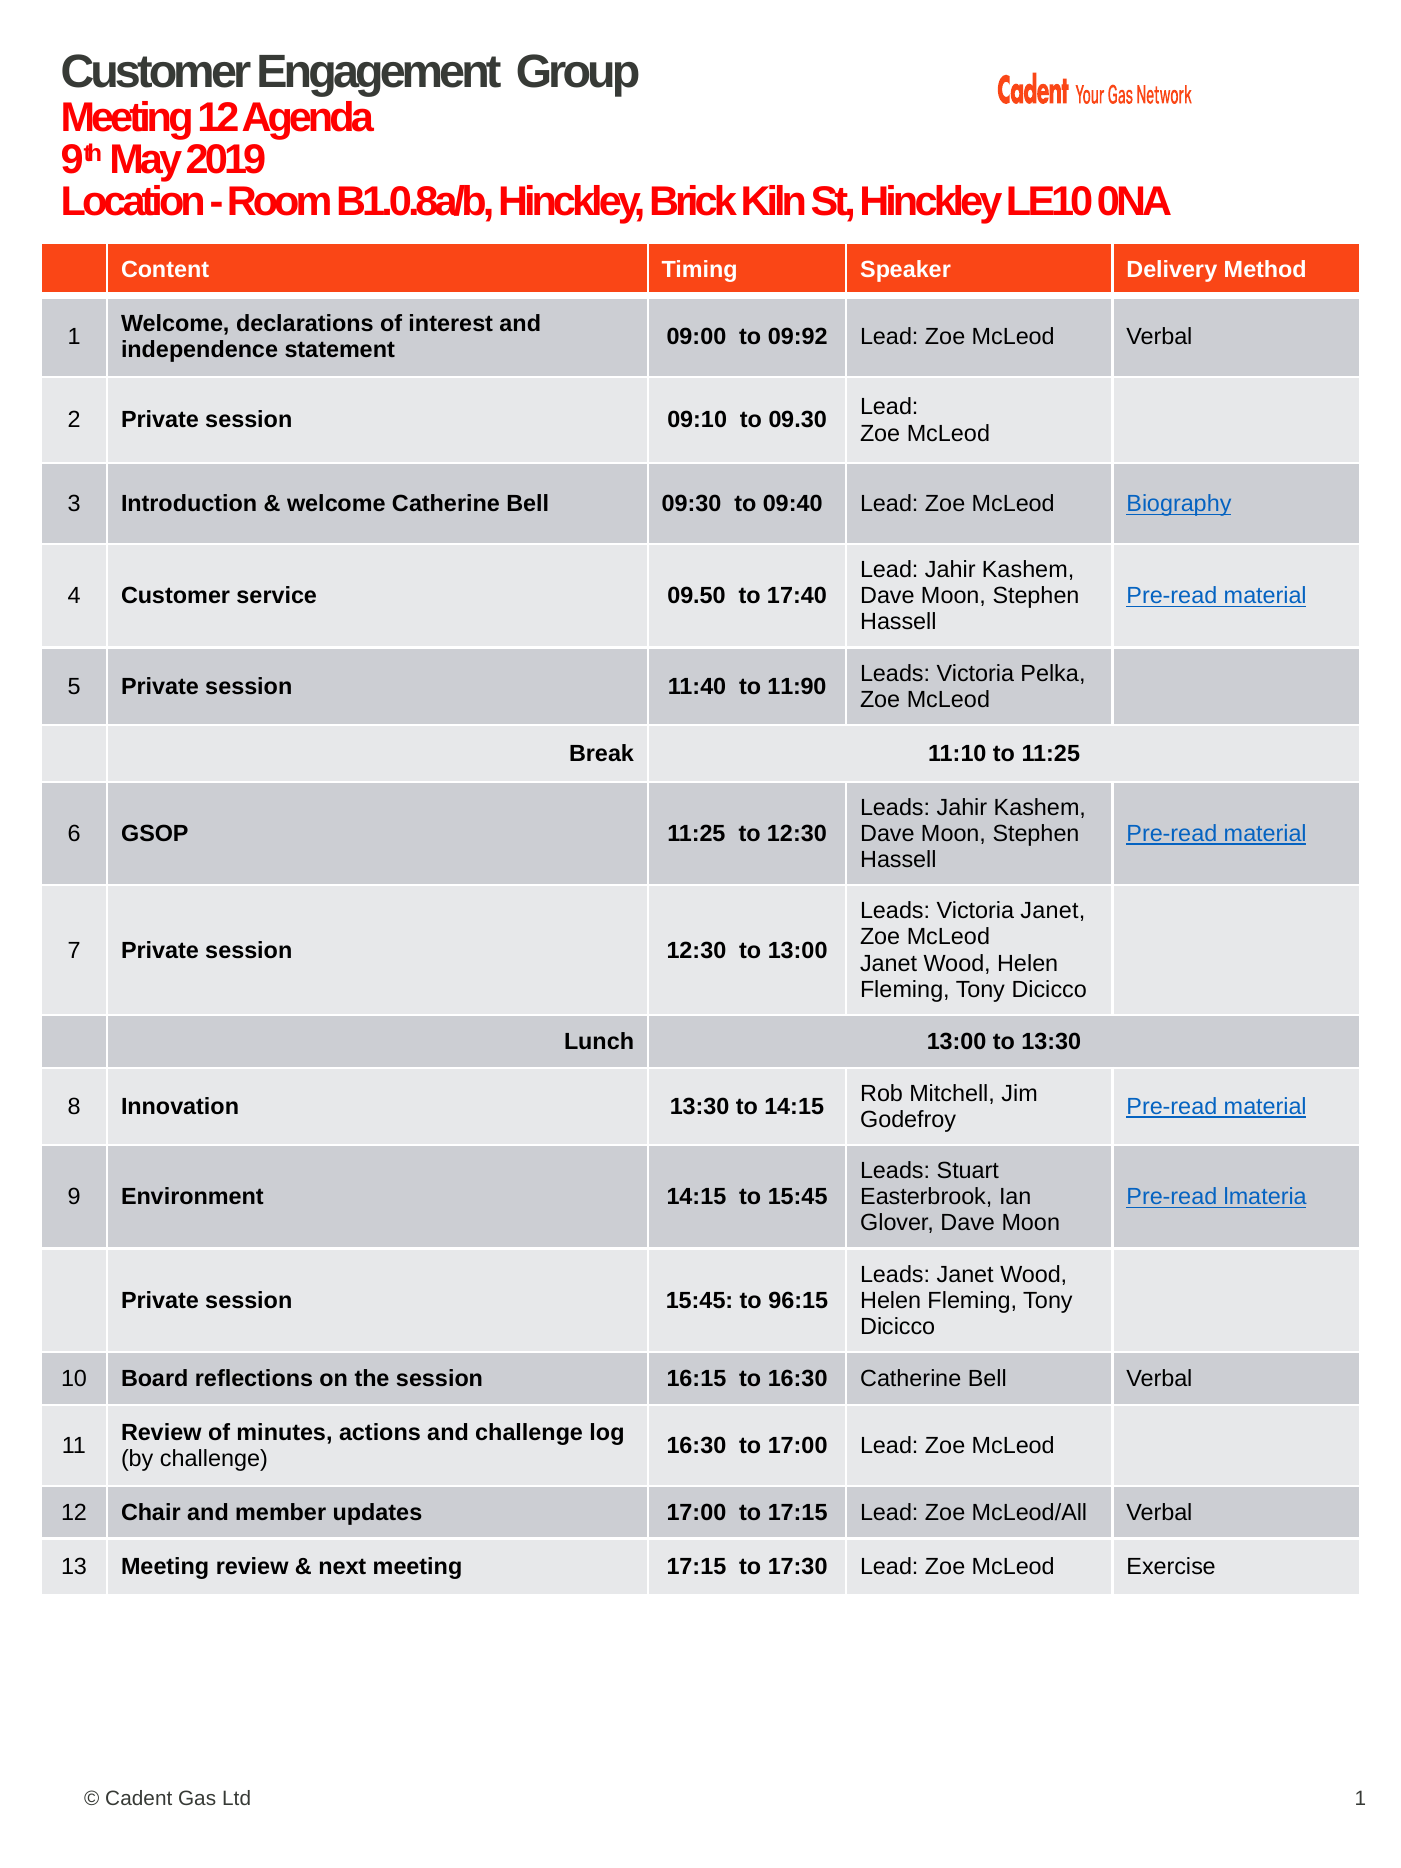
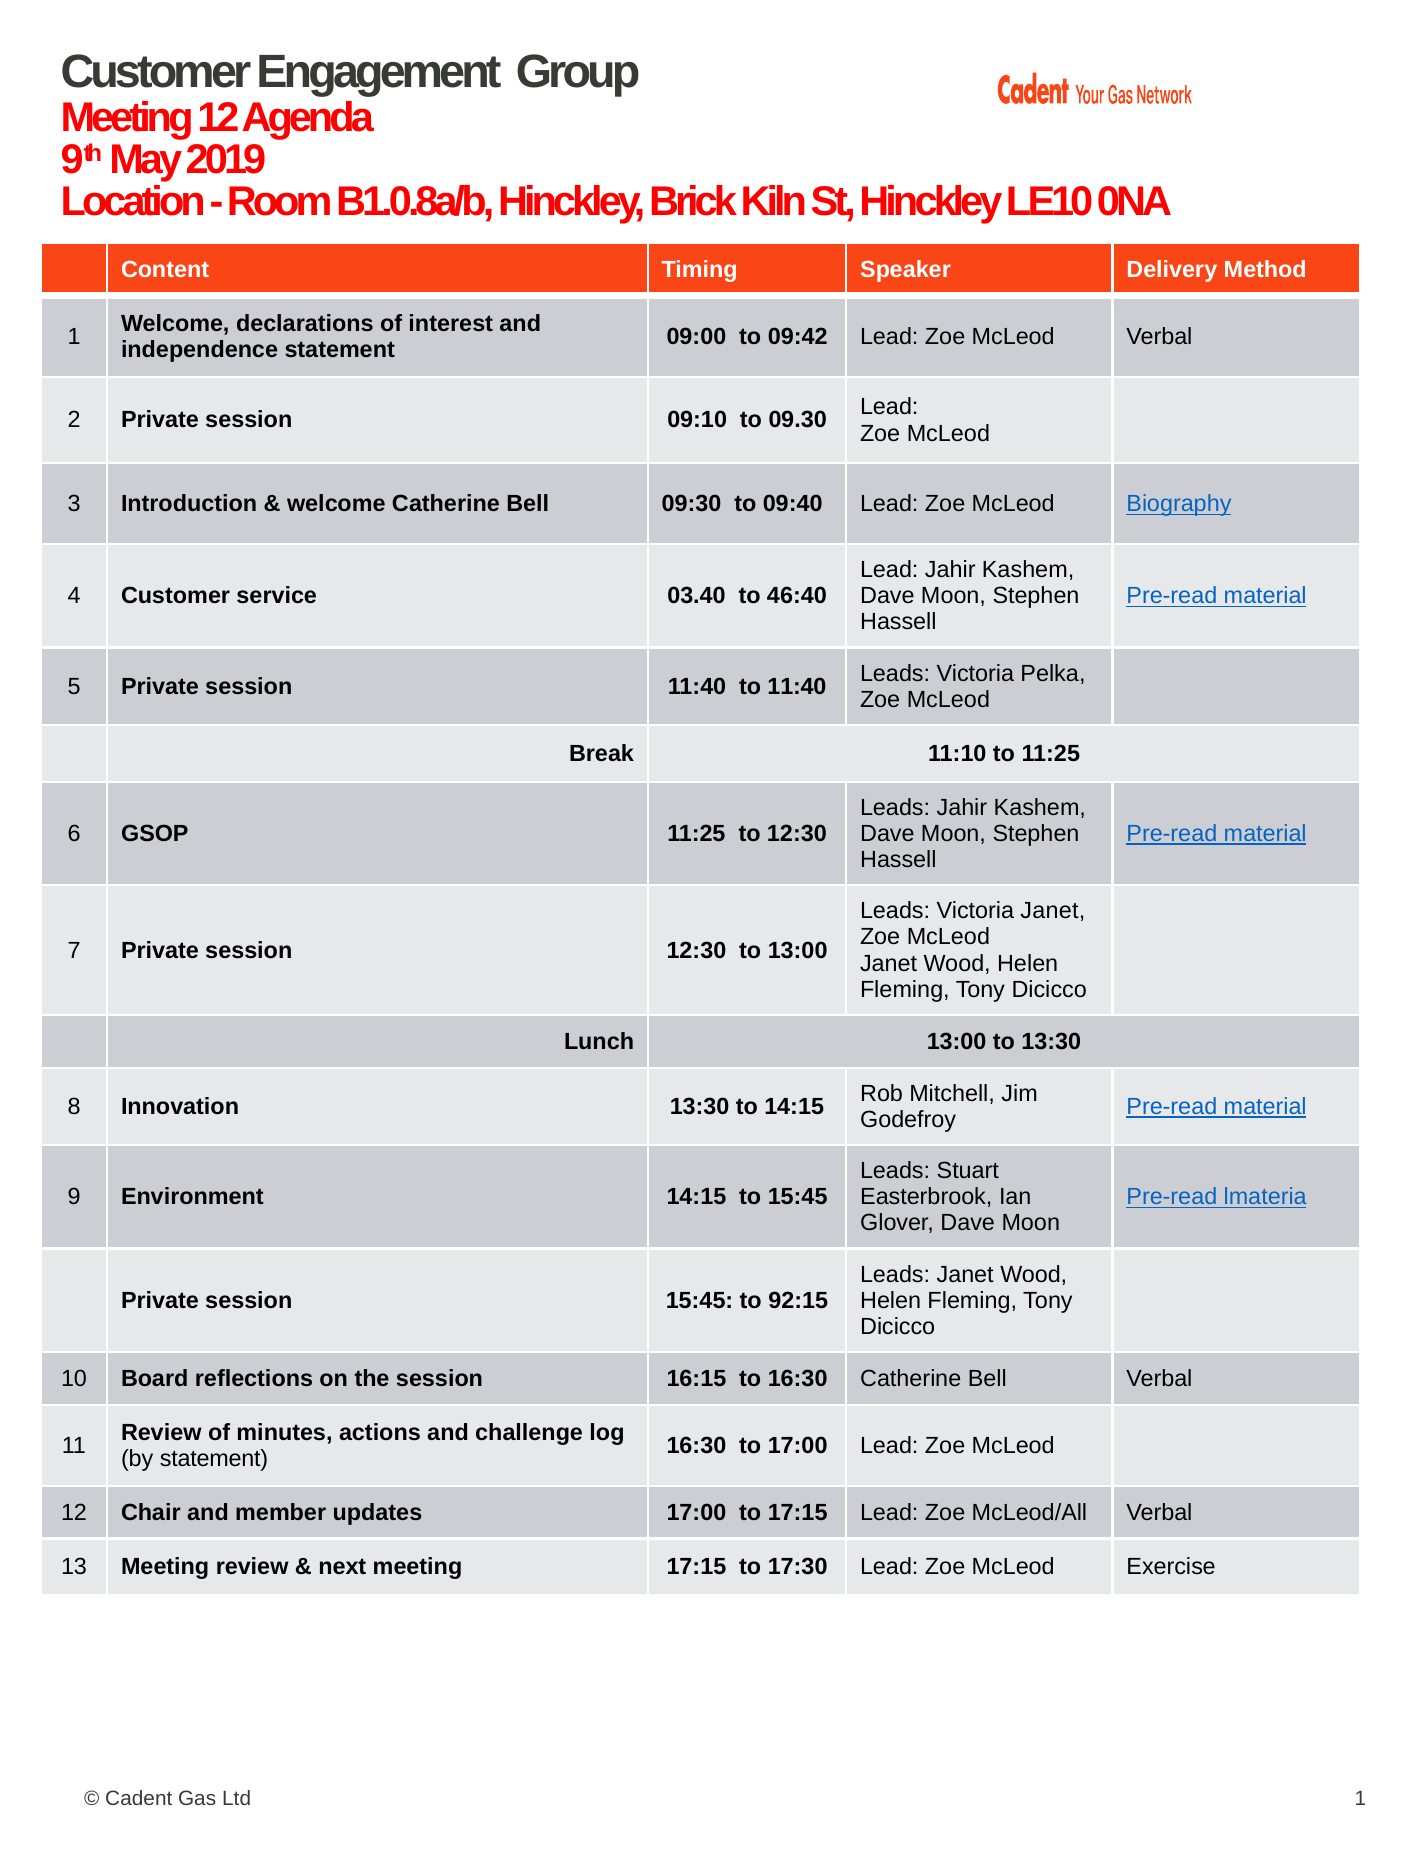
09:92: 09:92 -> 09:42
09.50: 09.50 -> 03.40
17:40: 17:40 -> 46:40
to 11:90: 11:90 -> 11:40
96:15: 96:15 -> 92:15
by challenge: challenge -> statement
